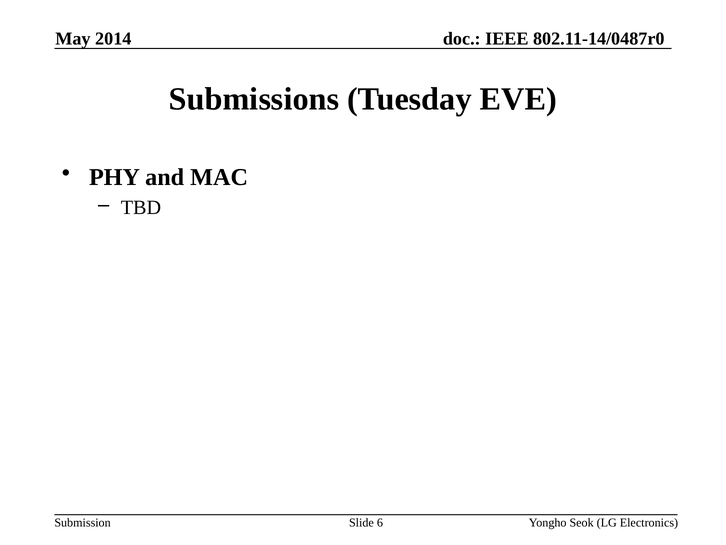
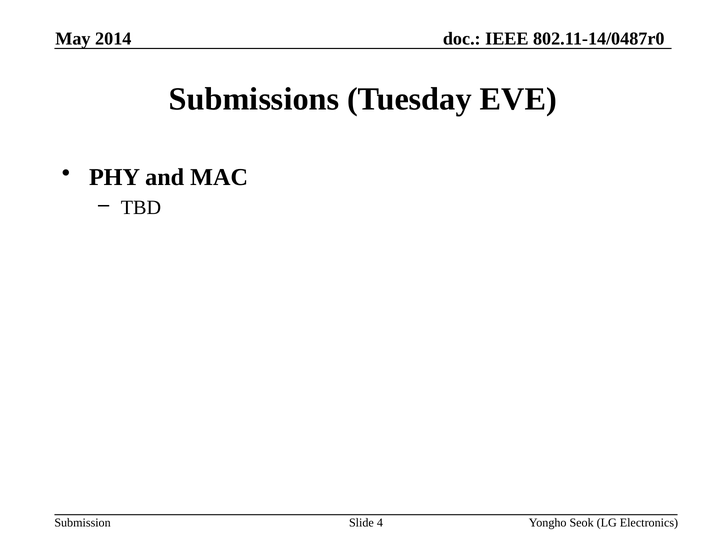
6: 6 -> 4
